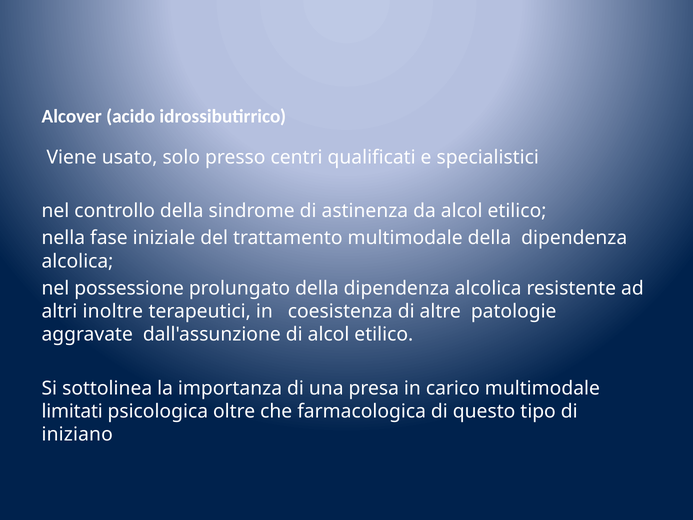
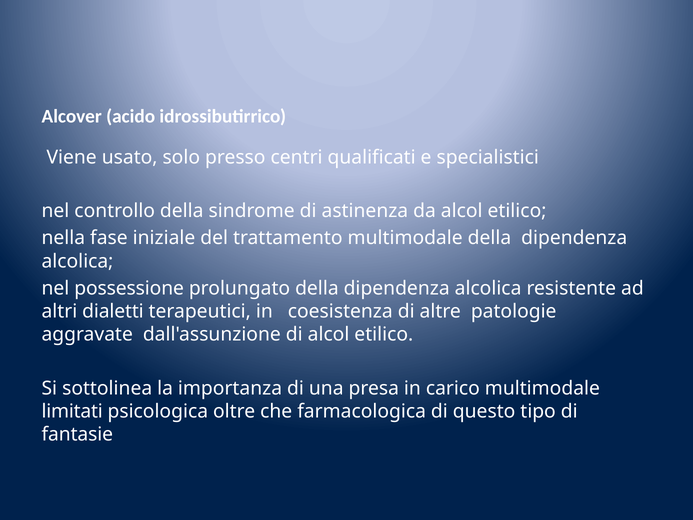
inoltre: inoltre -> dialetti
iniziano: iniziano -> fantasie
